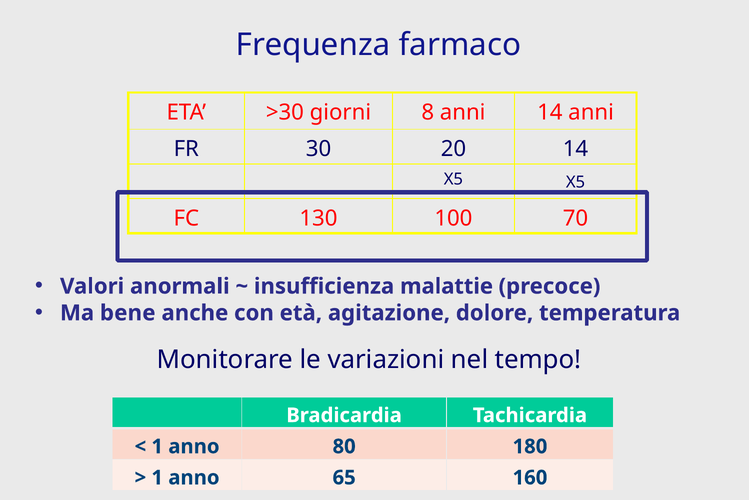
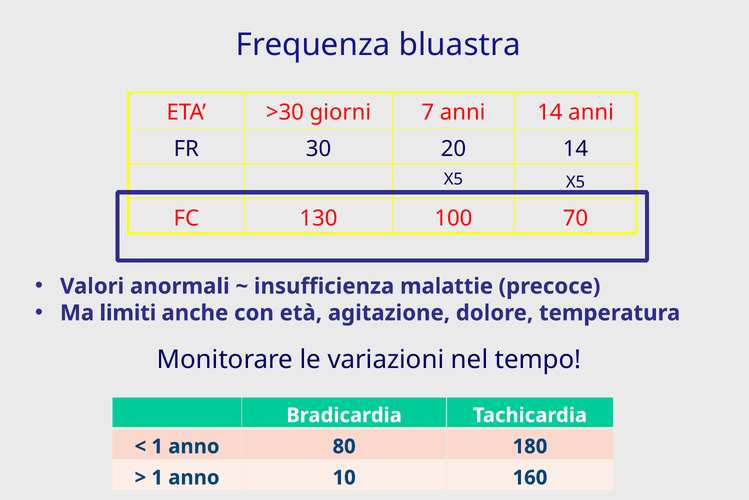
farmaco: farmaco -> bluastra
8: 8 -> 7
bene: bene -> limiti
65: 65 -> 10
